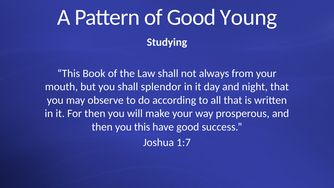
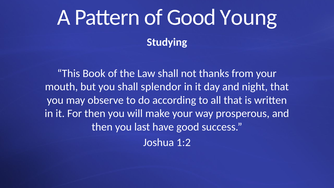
always: always -> thanks
you this: this -> last
1:7: 1:7 -> 1:2
